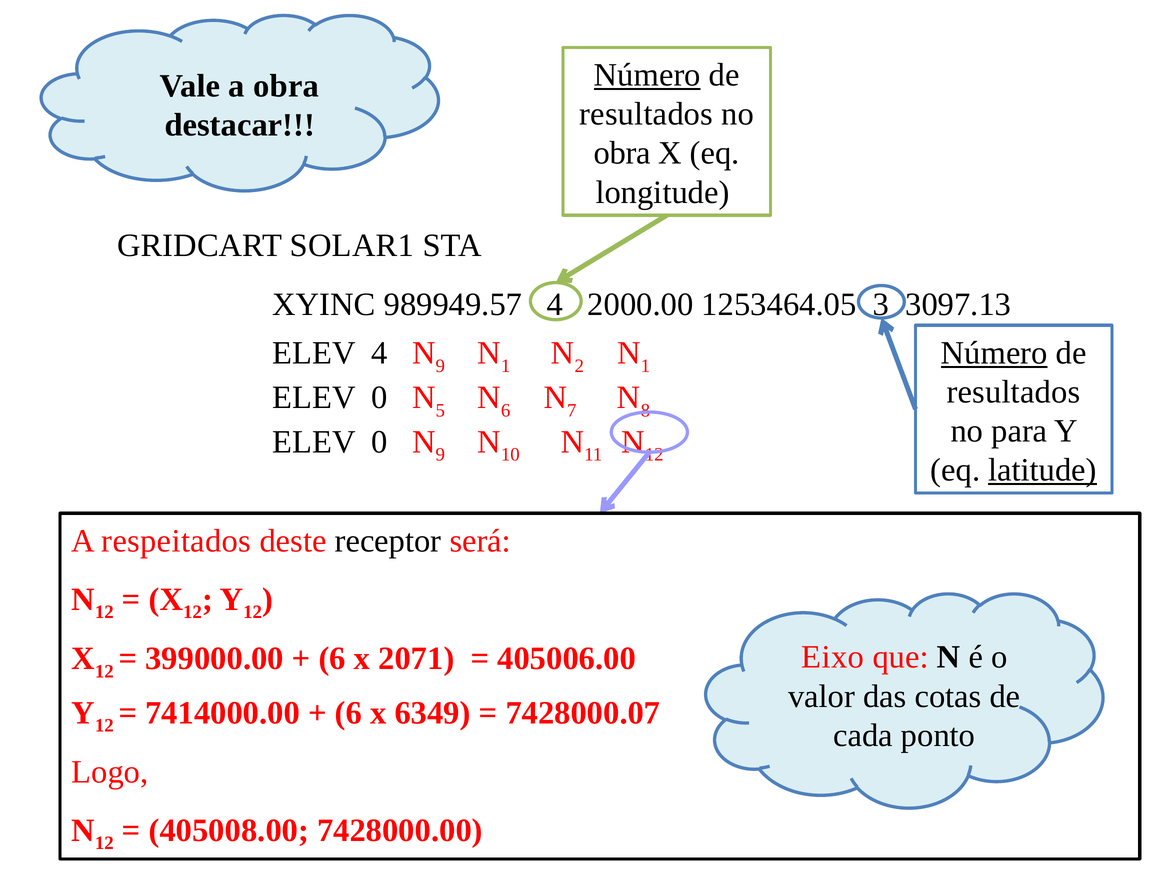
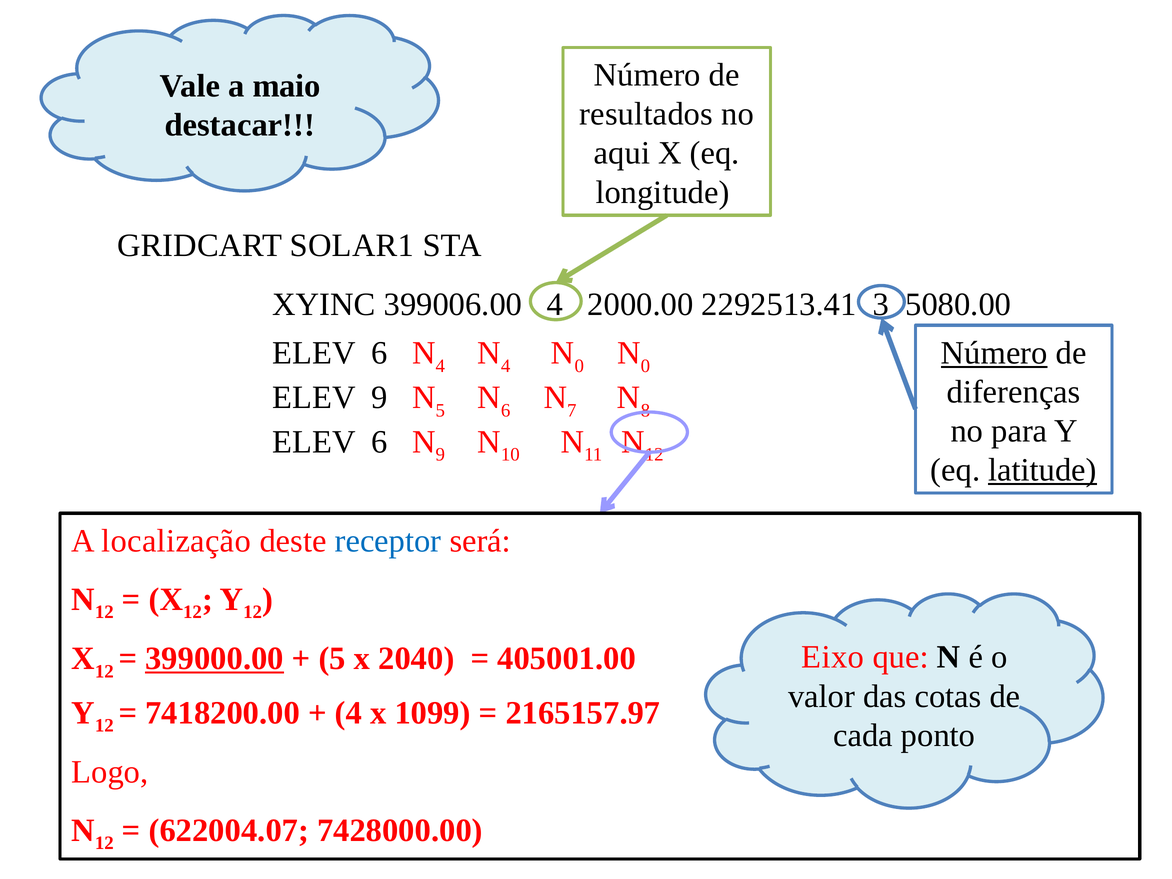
Número at (647, 75) underline: present -> none
a obra: obra -> maio
obra at (622, 153): obra -> aqui
989949.57: 989949.57 -> 399006.00
1253464.05: 1253464.05 -> 2292513.41
3097.13: 3097.13 -> 5080.00
4 at (379, 353): 4 -> 6
9 at (440, 366): 9 -> 4
1 at (506, 366): 1 -> 4
2 at (579, 366): 2 -> 0
1 at (645, 366): 1 -> 0
resultados at (1014, 392): resultados -> diferenças
0 at (379, 398): 0 -> 9
0 at (379, 442): 0 -> 6
respeitados: respeitados -> localização
receptor colour: black -> blue
399000.00 underline: none -> present
6 at (332, 659): 6 -> 5
2071: 2071 -> 2040
405006.00: 405006.00 -> 405001.00
7414000.00: 7414000.00 -> 7418200.00
6 at (348, 713): 6 -> 4
6349: 6349 -> 1099
7428000.07: 7428000.07 -> 2165157.97
405008.00: 405008.00 -> 622004.07
